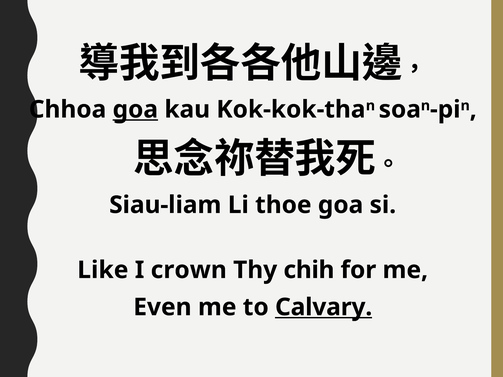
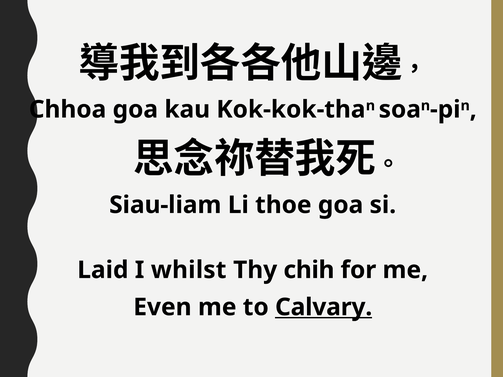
goa at (135, 110) underline: present -> none
Like: Like -> Laid
crown: crown -> whilst
